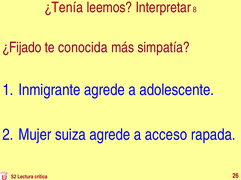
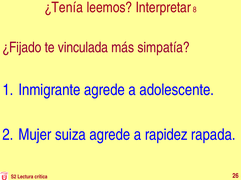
conocida: conocida -> vinculada
acceso: acceso -> rapidez
